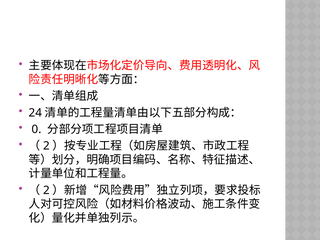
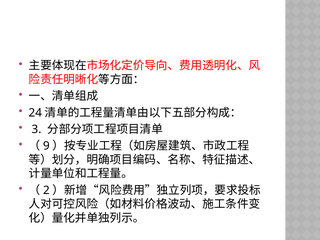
0: 0 -> 3
2 at (46, 146): 2 -> 9
